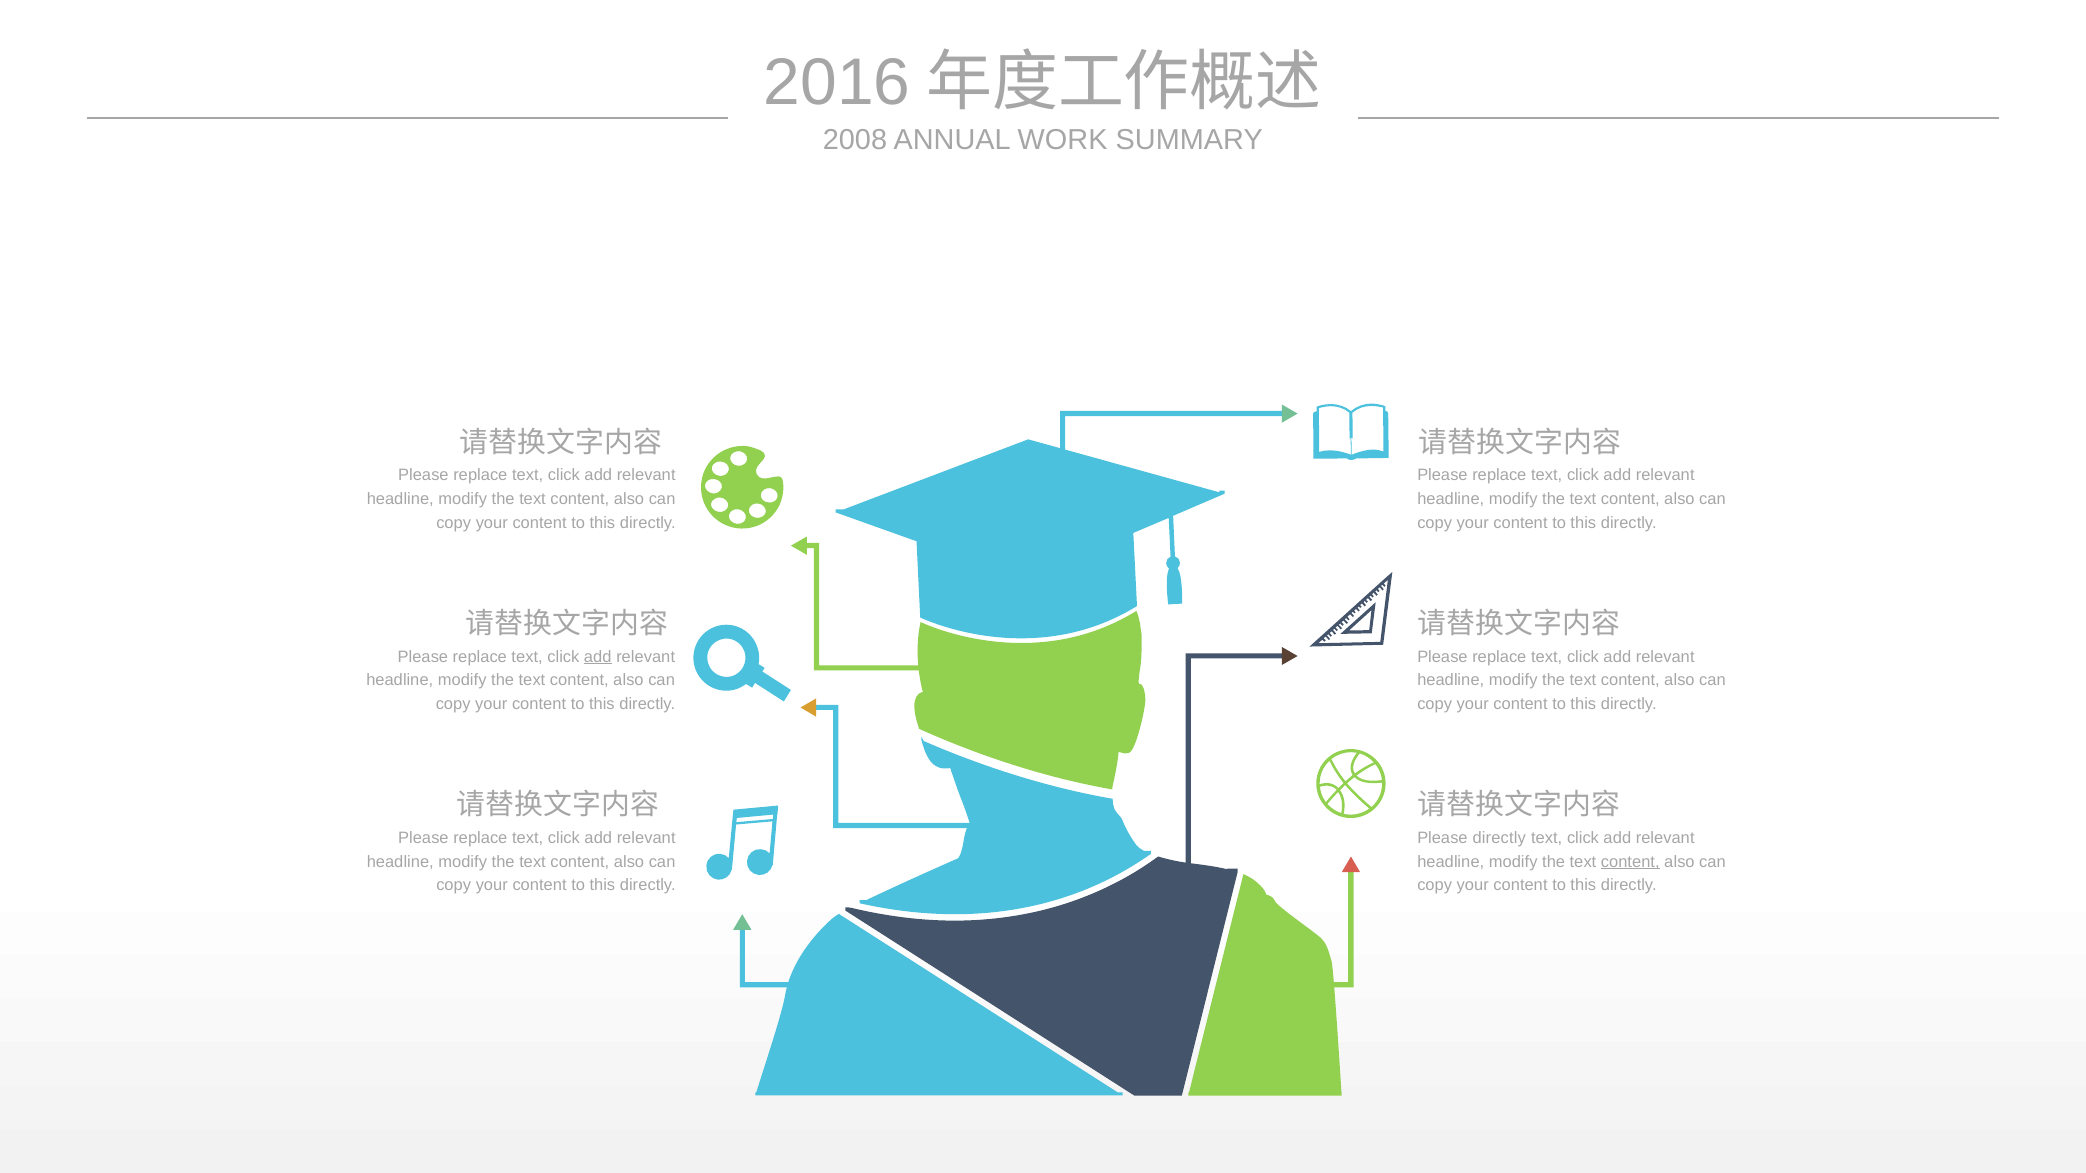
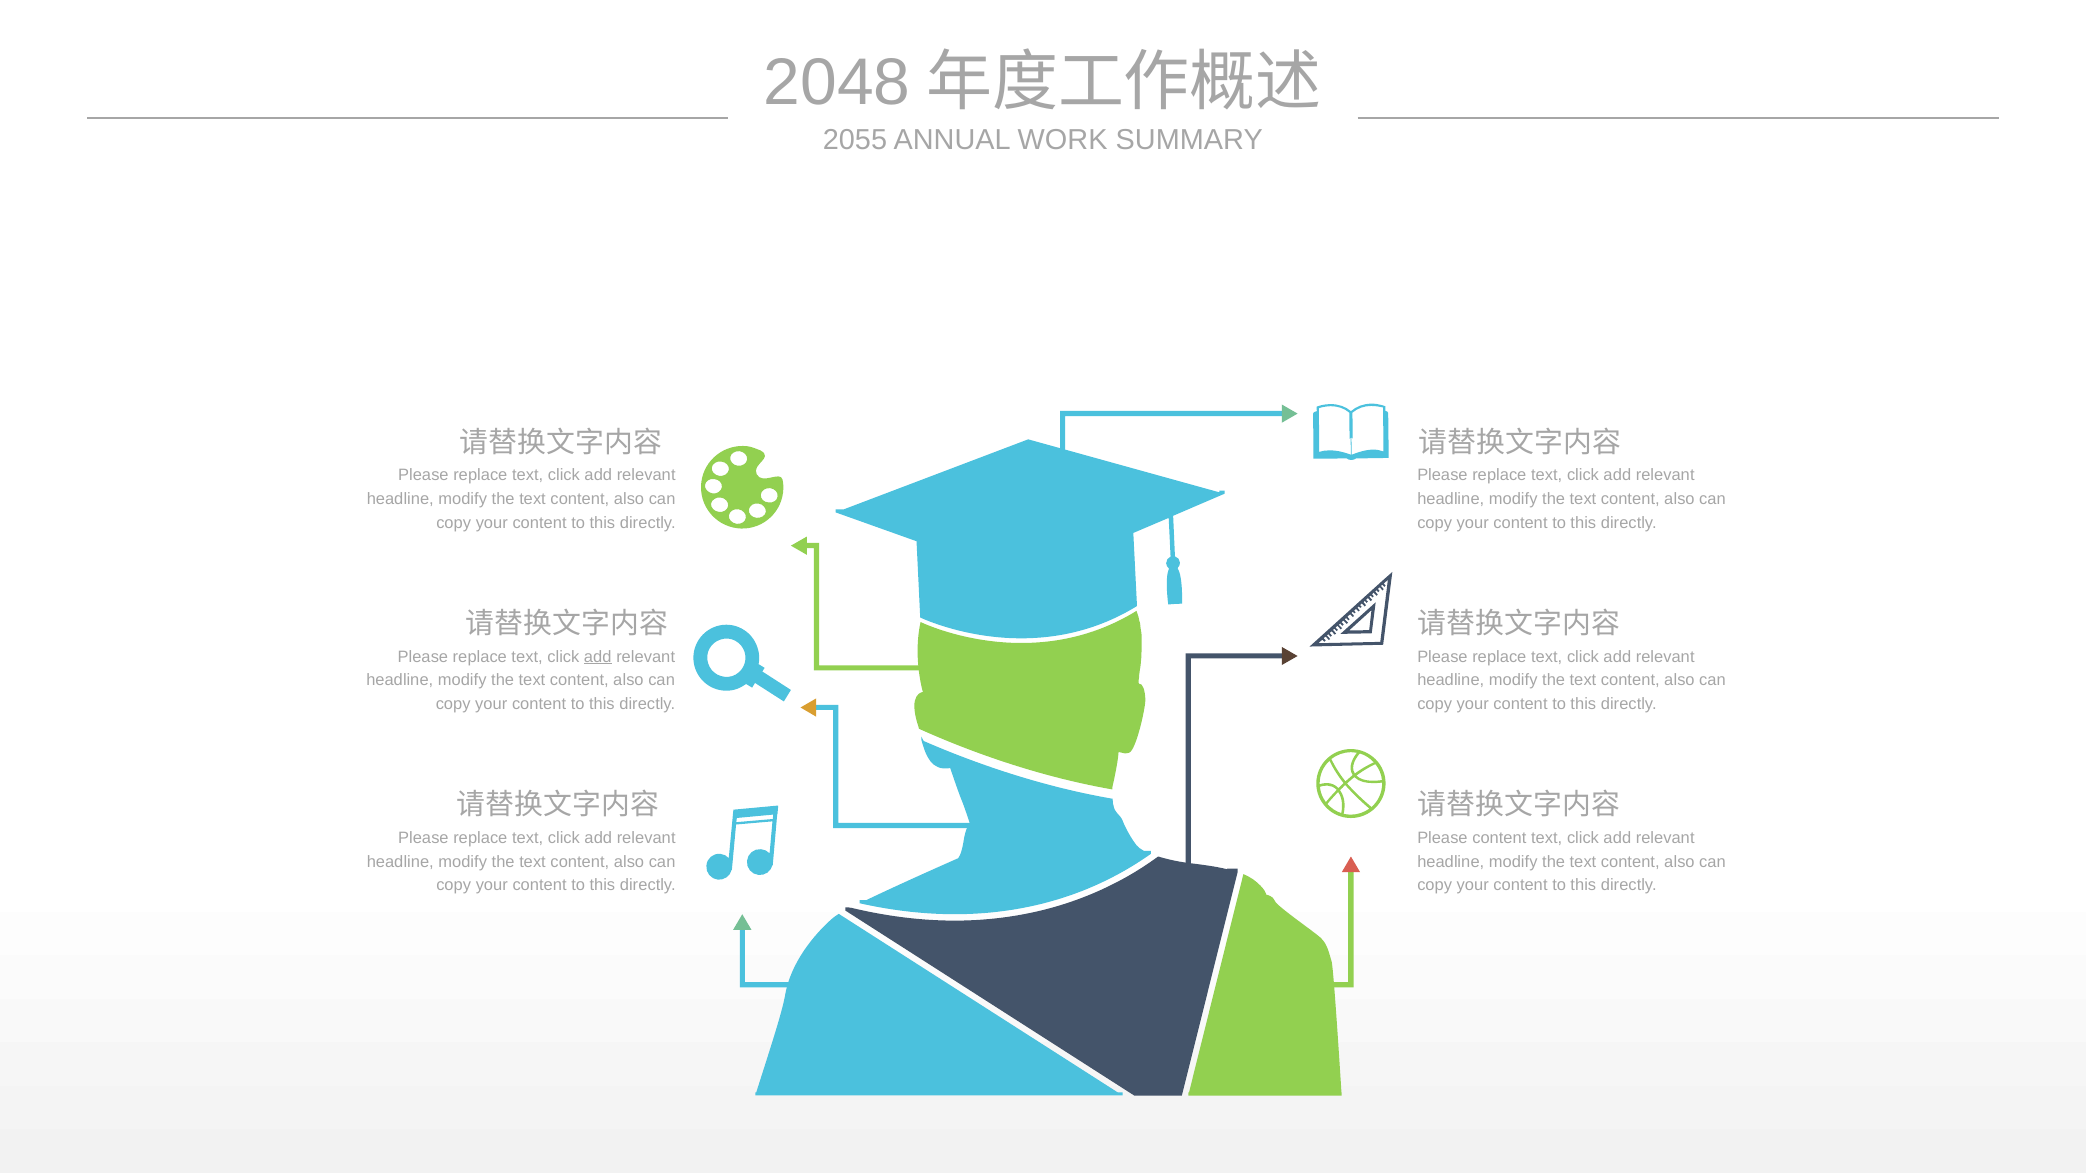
2016: 2016 -> 2048
2008: 2008 -> 2055
Please directly: directly -> content
content at (1630, 862) underline: present -> none
